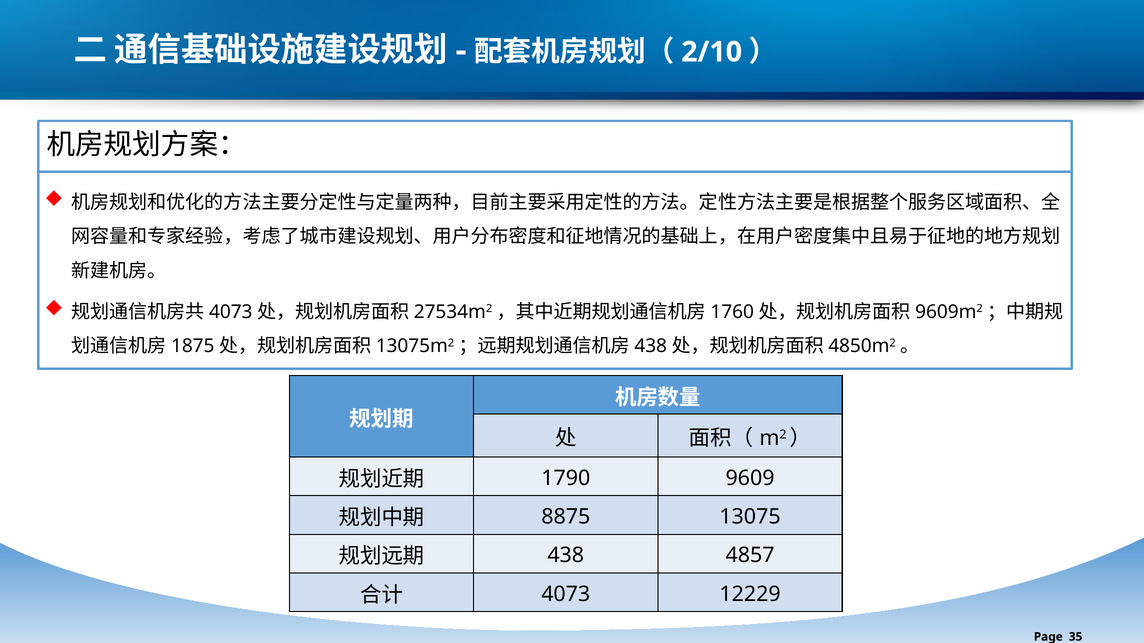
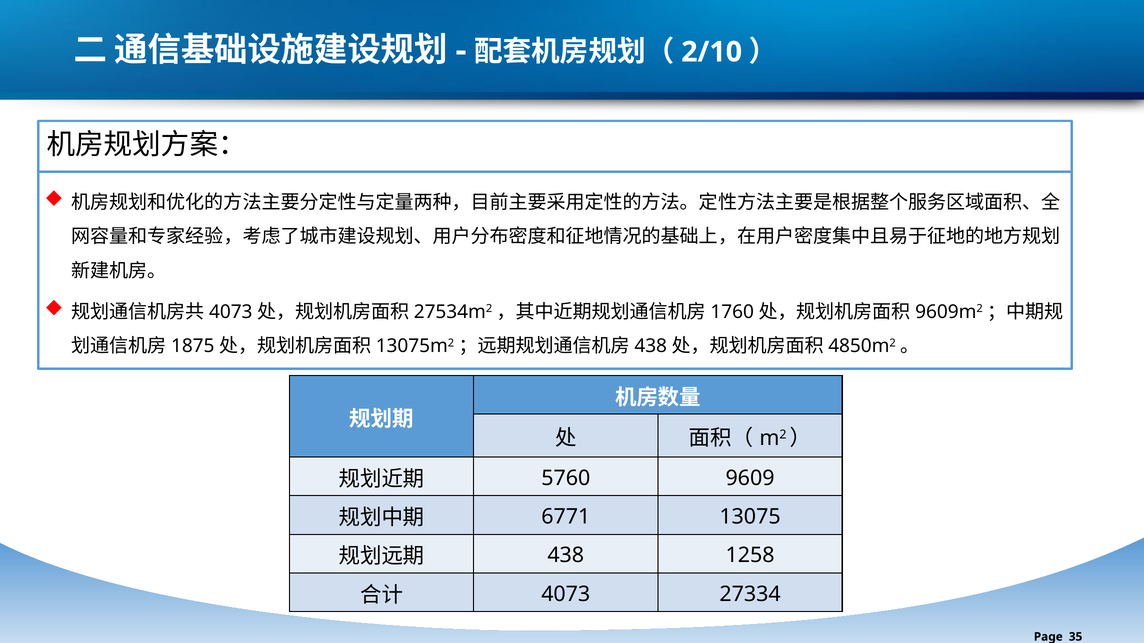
1790: 1790 -> 5760
8875: 8875 -> 6771
4857: 4857 -> 1258
12229: 12229 -> 27334
